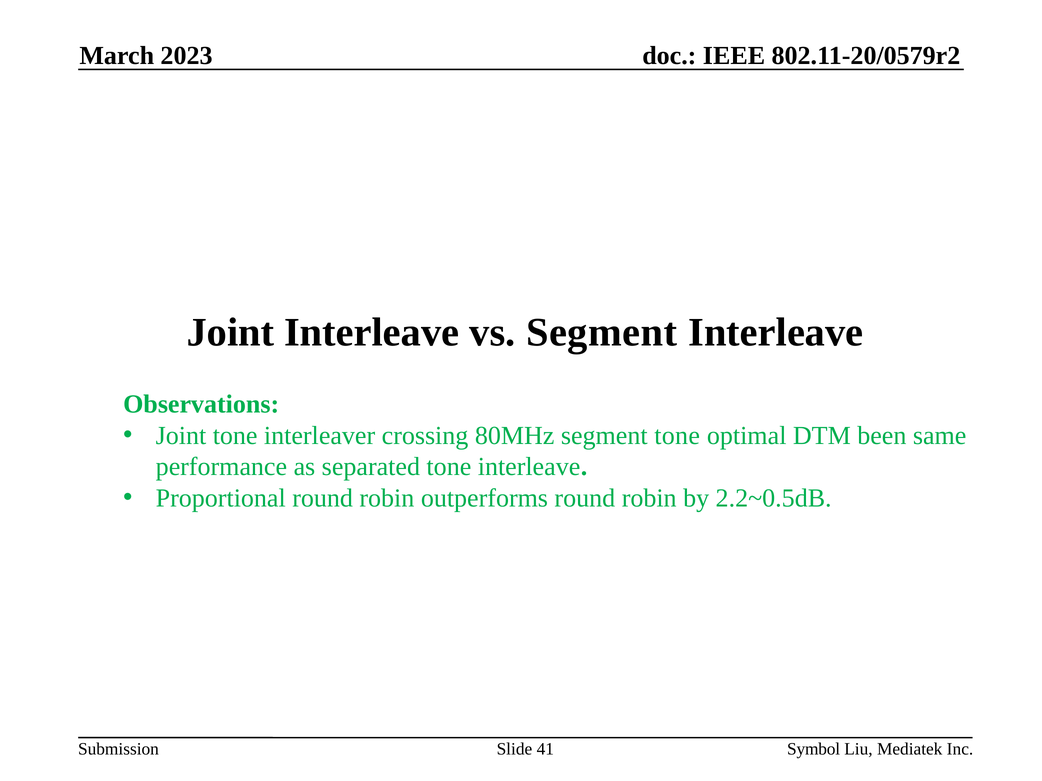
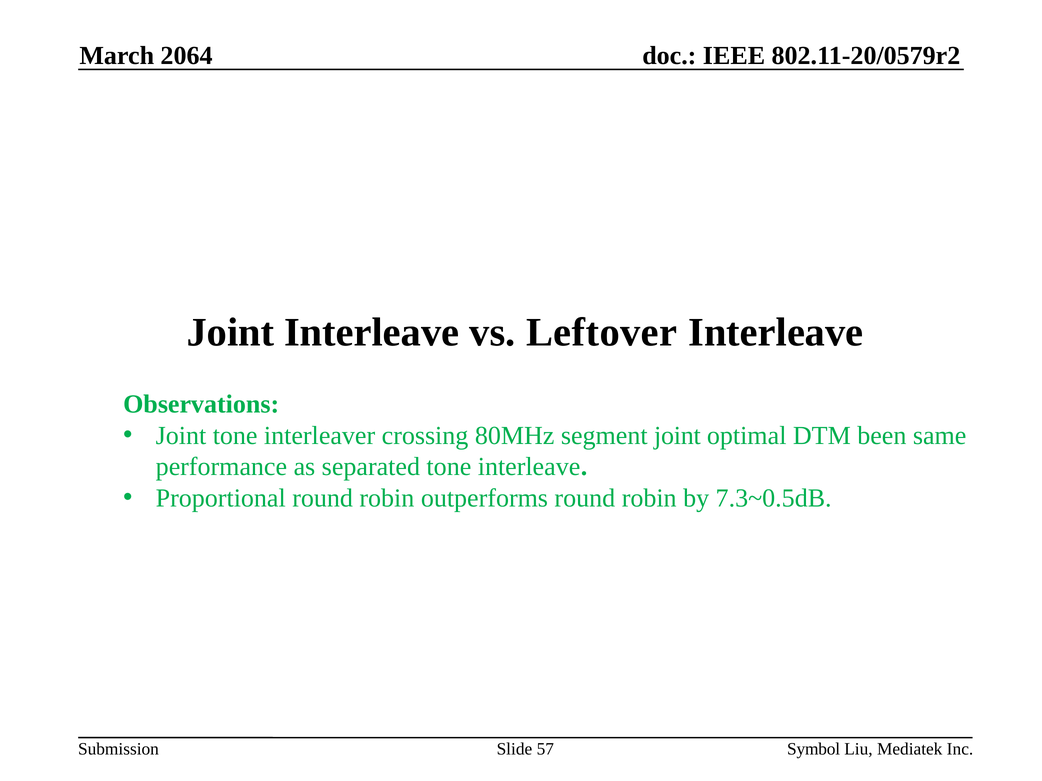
2023: 2023 -> 2064
vs Segment: Segment -> Leftover
segment tone: tone -> joint
2.2~0.5dB: 2.2~0.5dB -> 7.3~0.5dB
41: 41 -> 57
